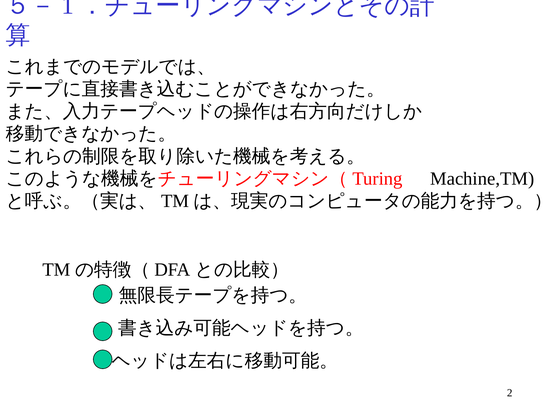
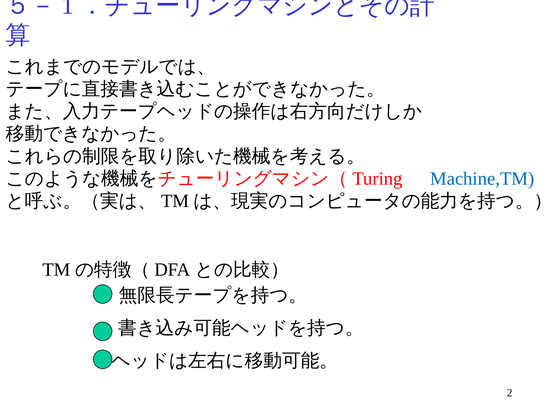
Machine,TM colour: black -> blue
